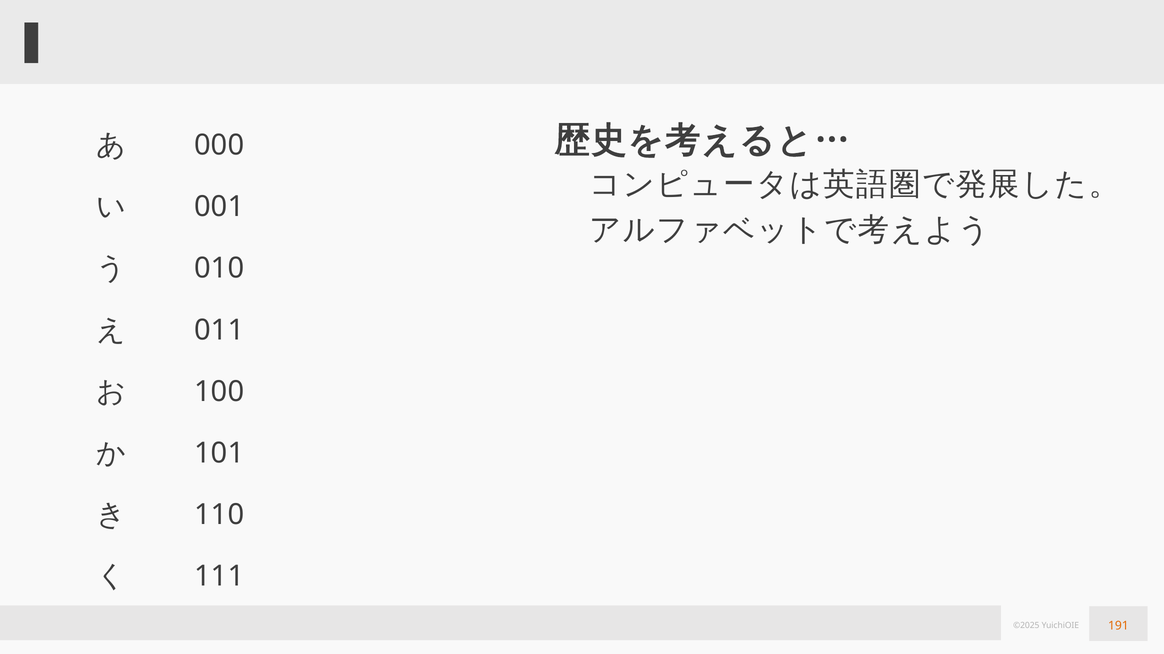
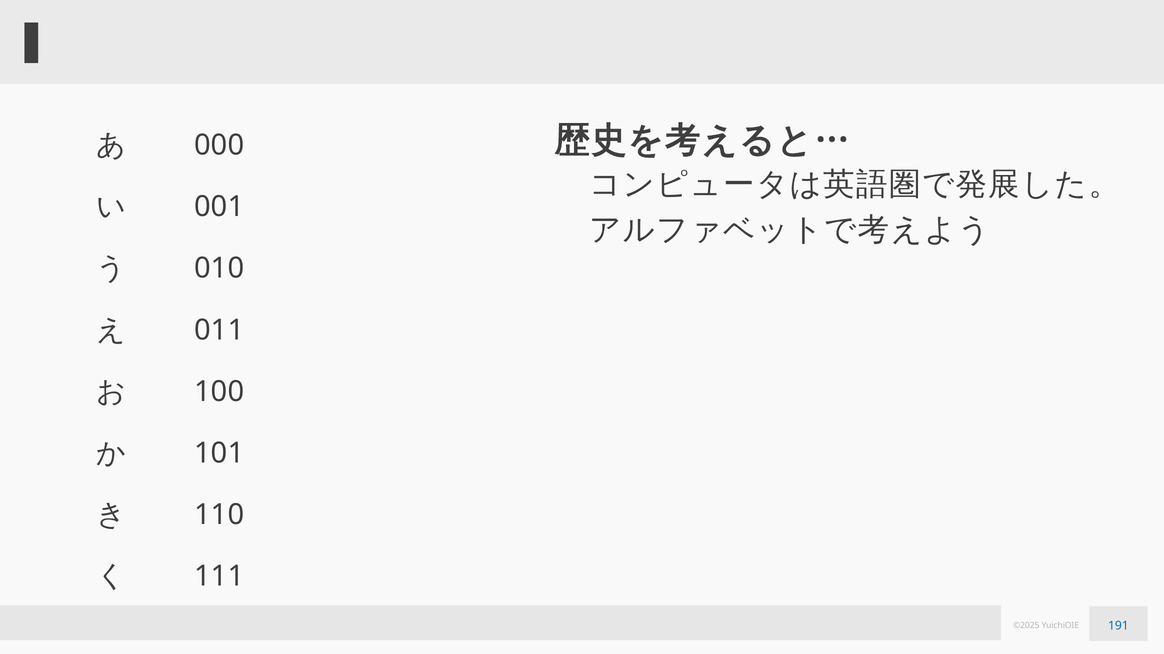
191 colour: orange -> blue
